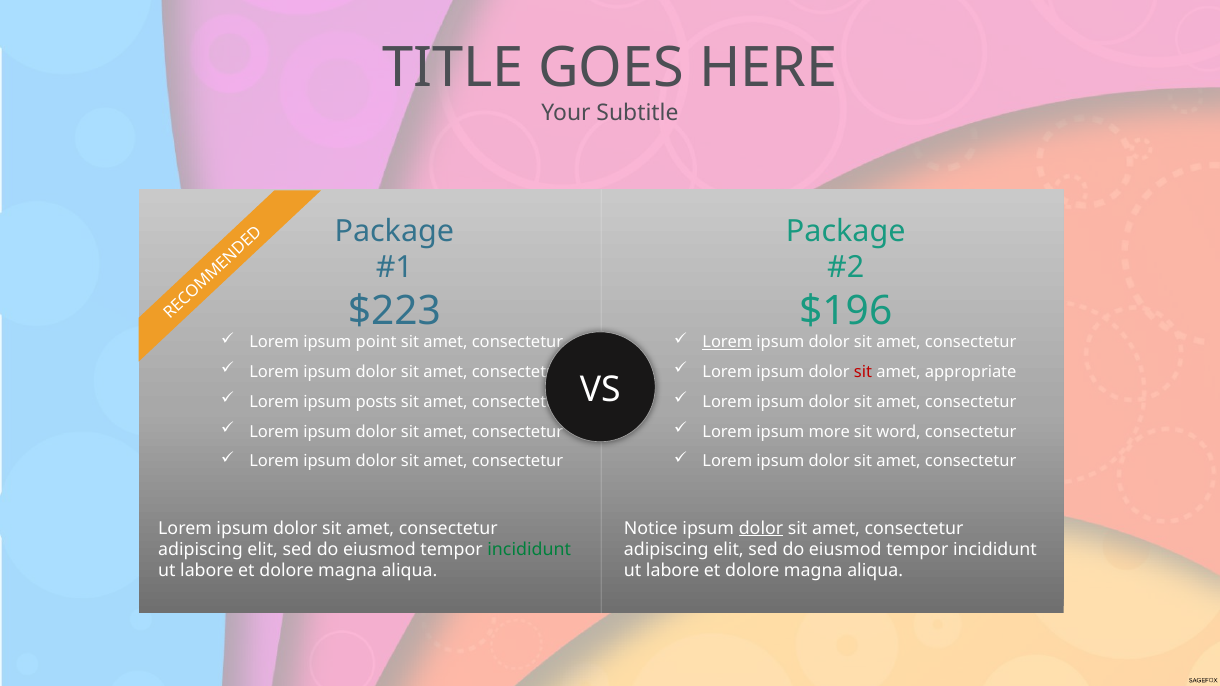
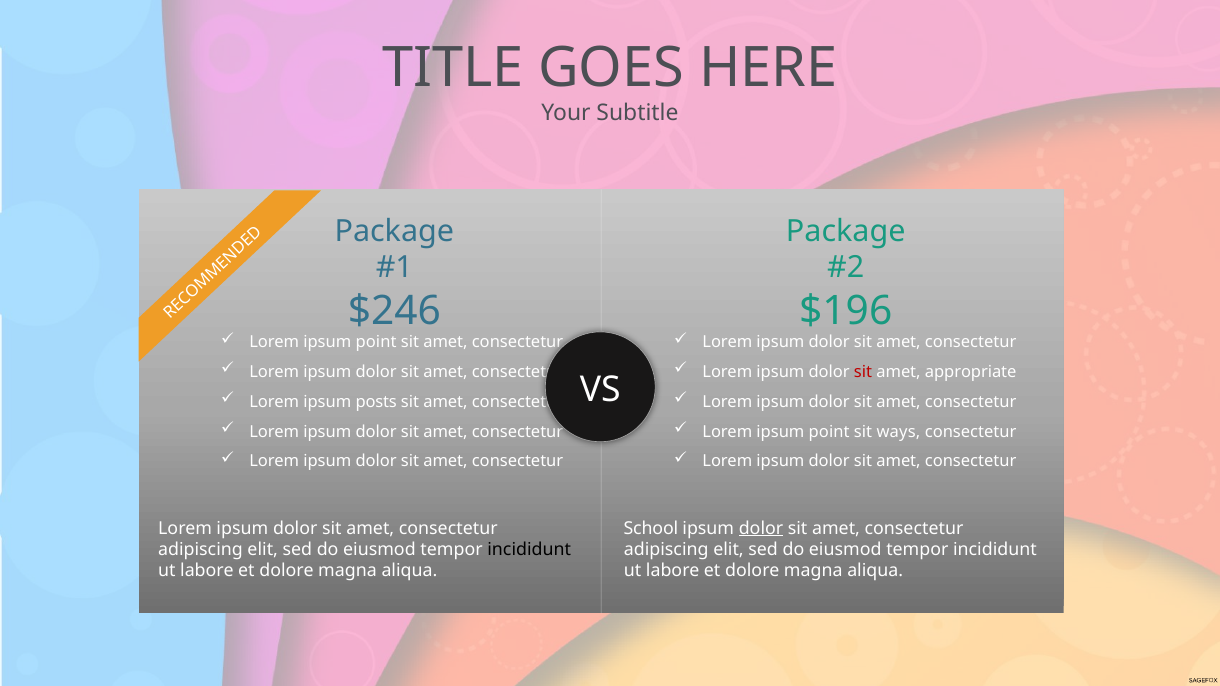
$223: $223 -> $246
Lorem at (727, 342) underline: present -> none
more at (829, 432): more -> point
word: word -> ways
Notice: Notice -> School
incididunt at (529, 550) colour: green -> black
